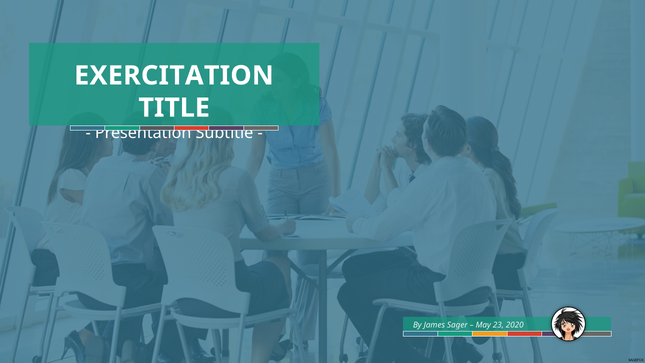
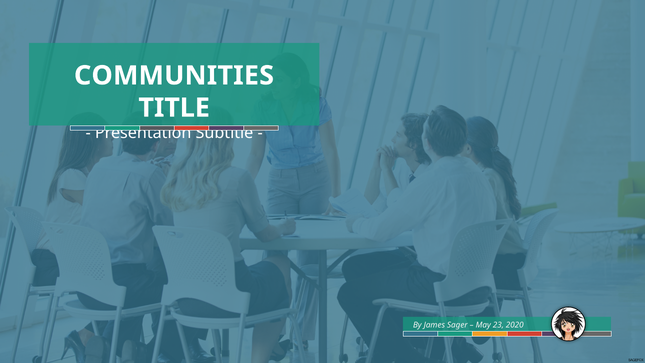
EXERCITATION: EXERCITATION -> COMMUNITIES
